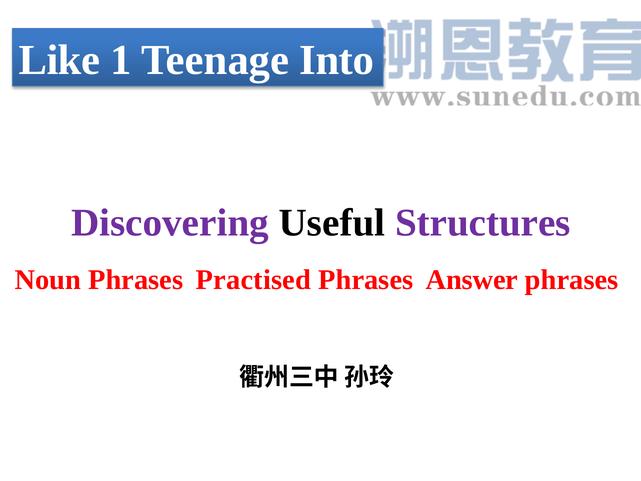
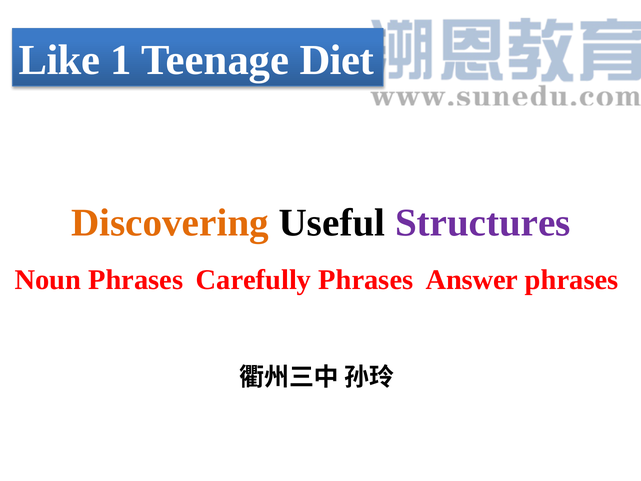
Into: Into -> Diet
Discovering colour: purple -> orange
Practised: Practised -> Carefully
